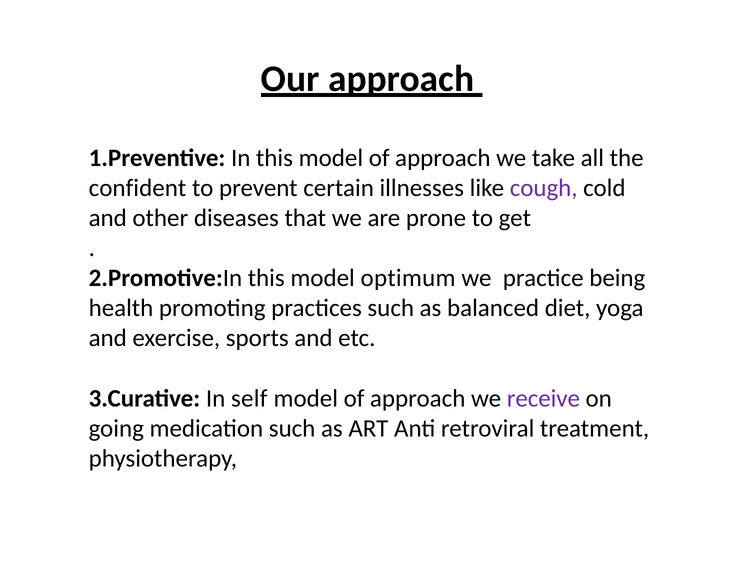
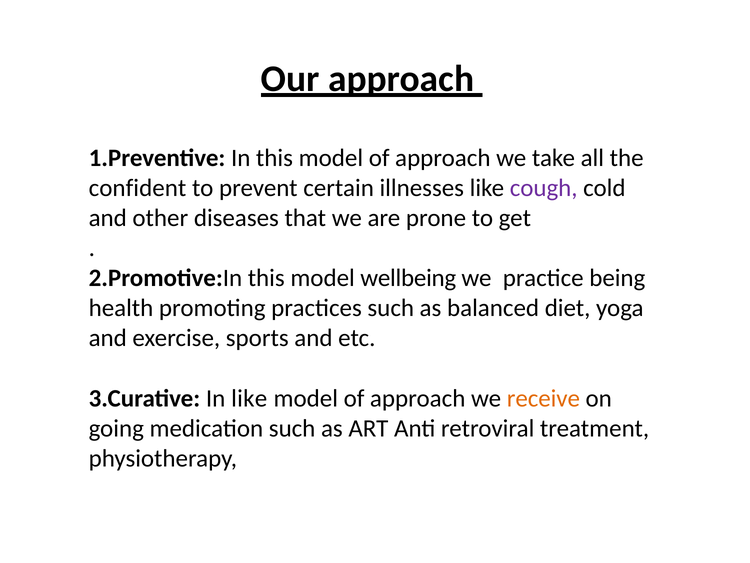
optimum: optimum -> wellbeing
In self: self -> like
receive colour: purple -> orange
